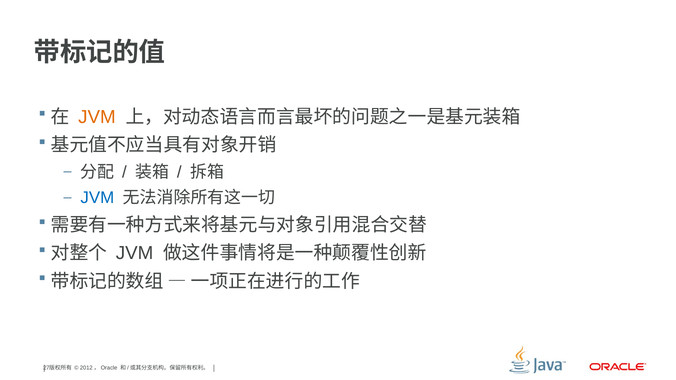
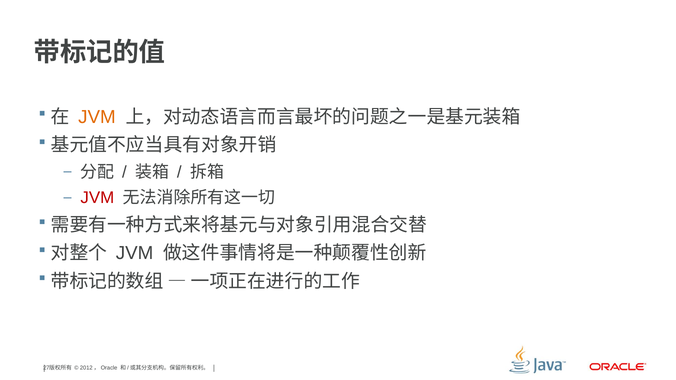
JVM at (97, 198) colour: blue -> red
